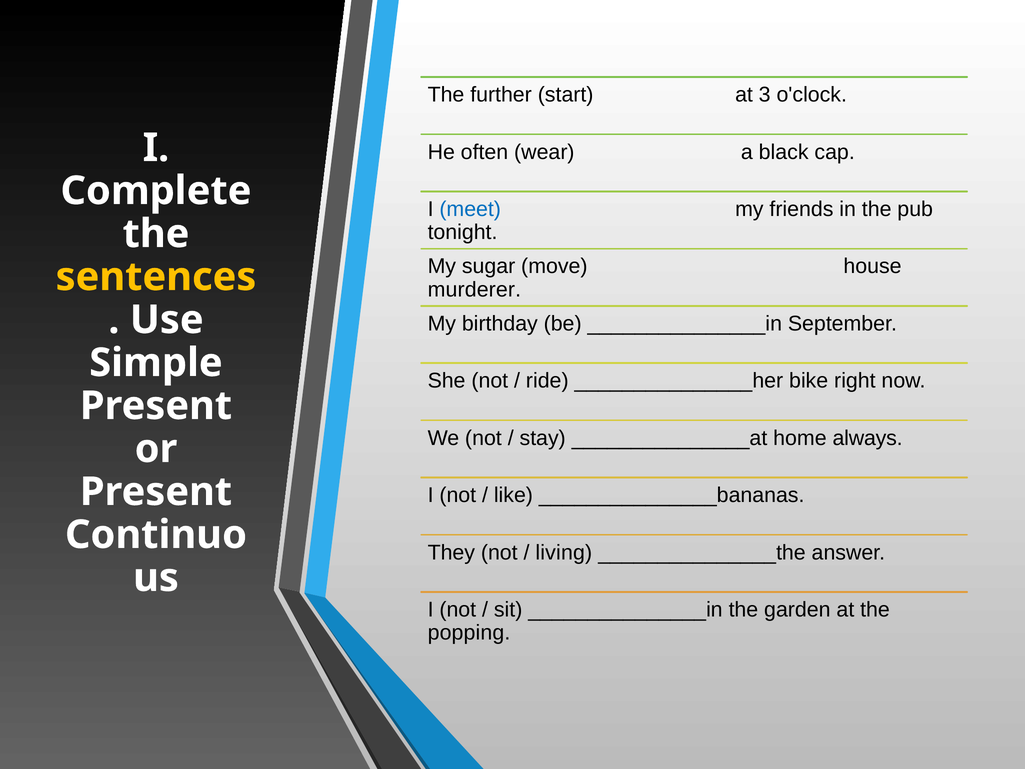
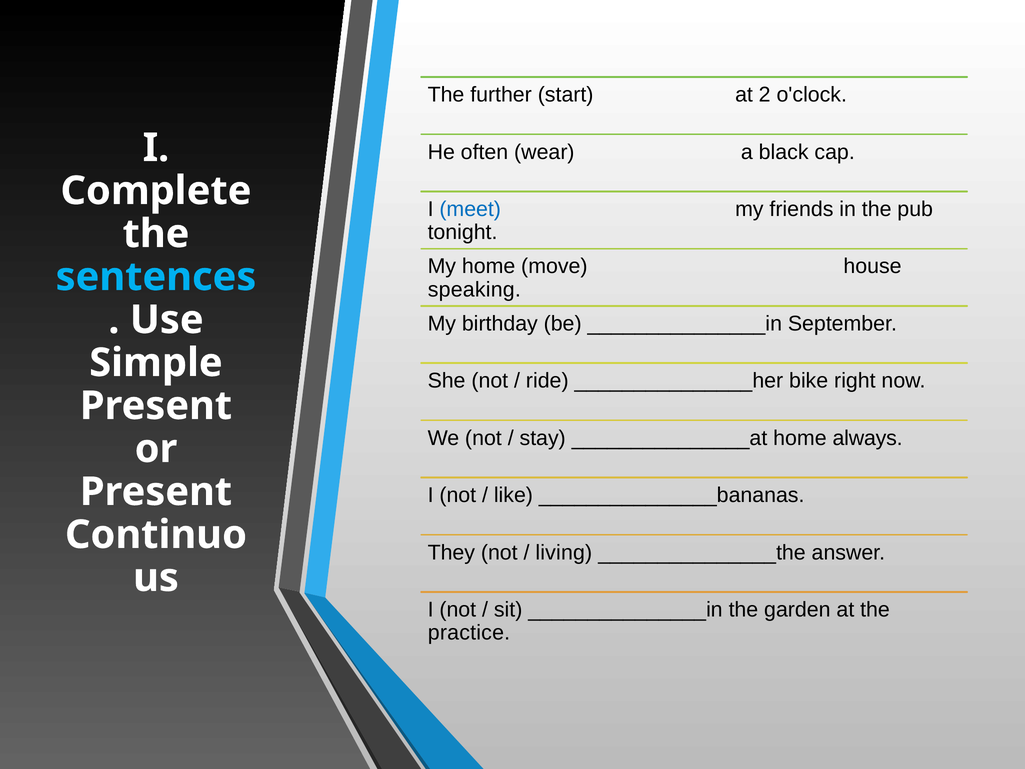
3: 3 -> 2
My sugar: sugar -> home
sentences colour: yellow -> light blue
murderer: murderer -> speaking
popping: popping -> practice
